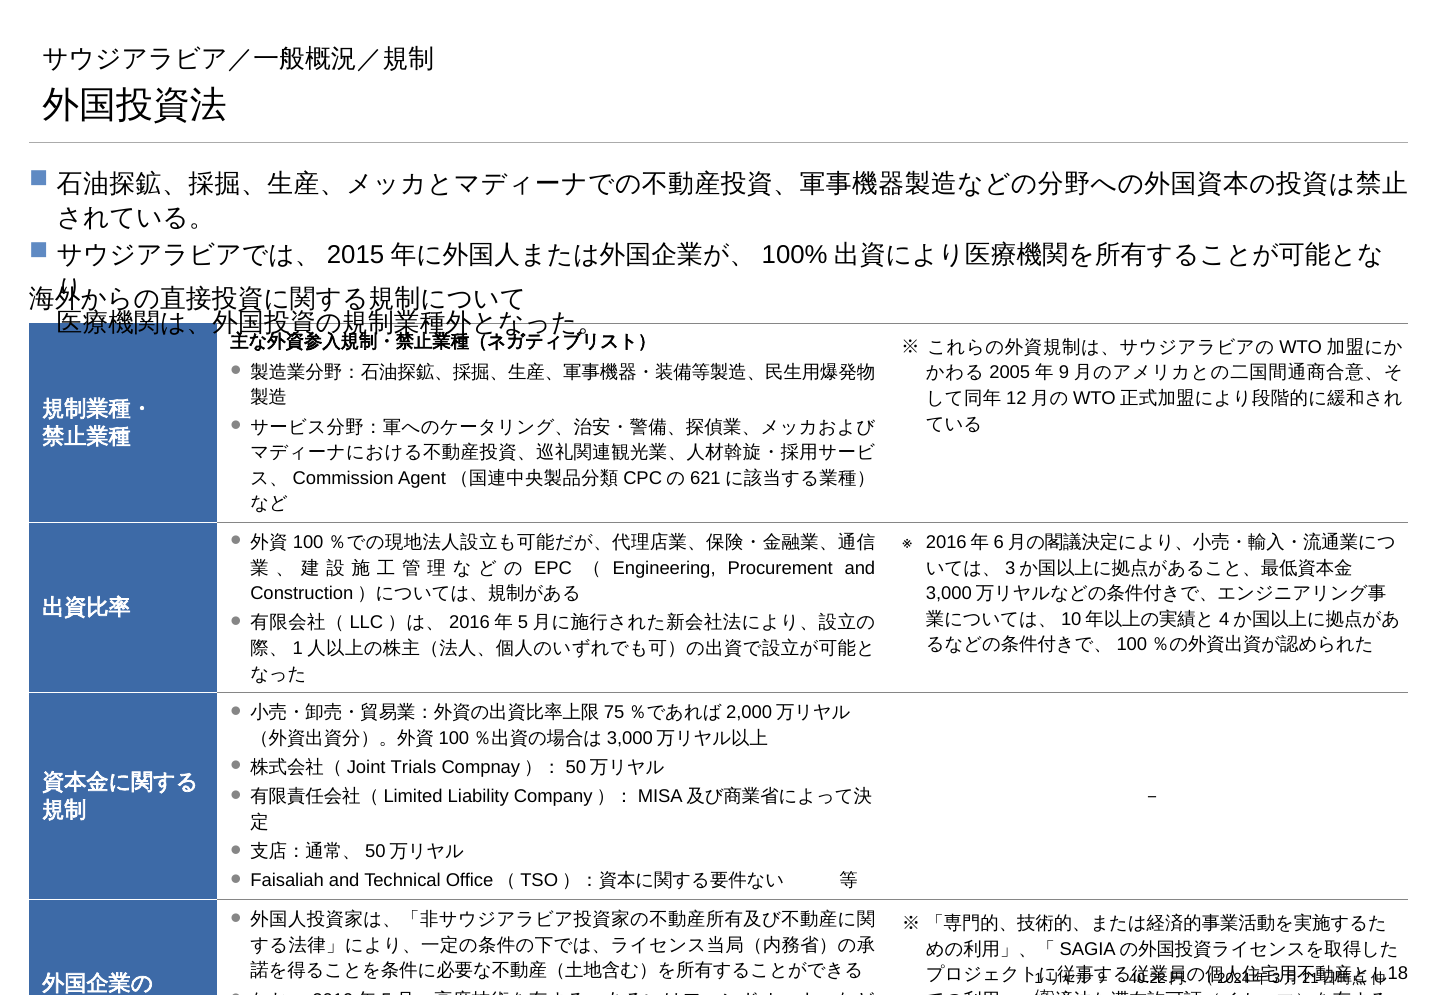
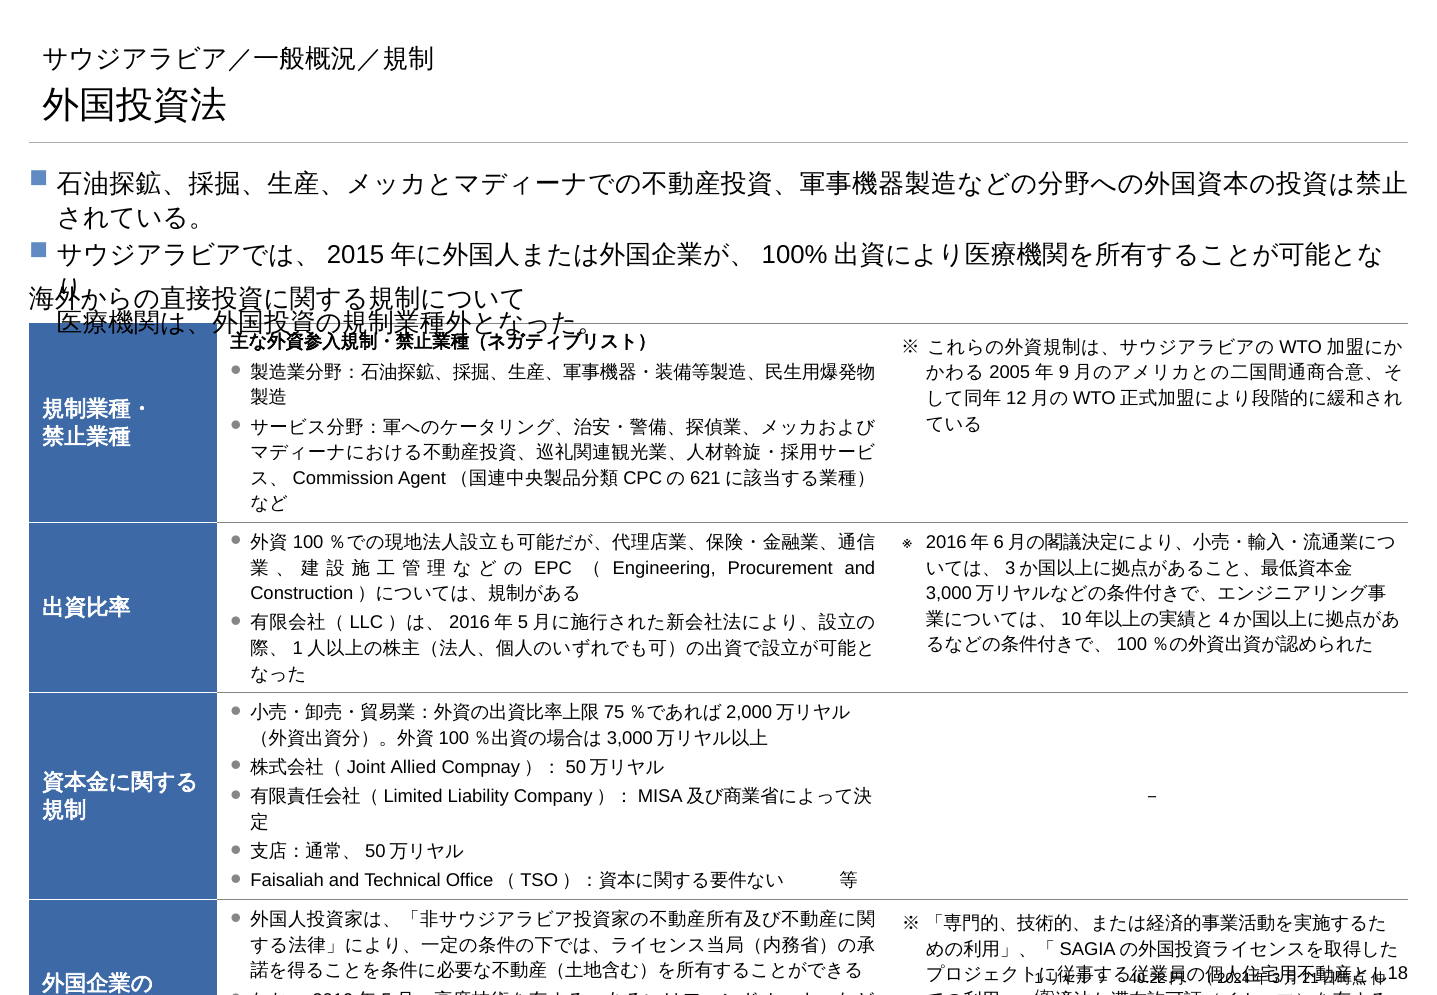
Trials: Trials -> Allied
